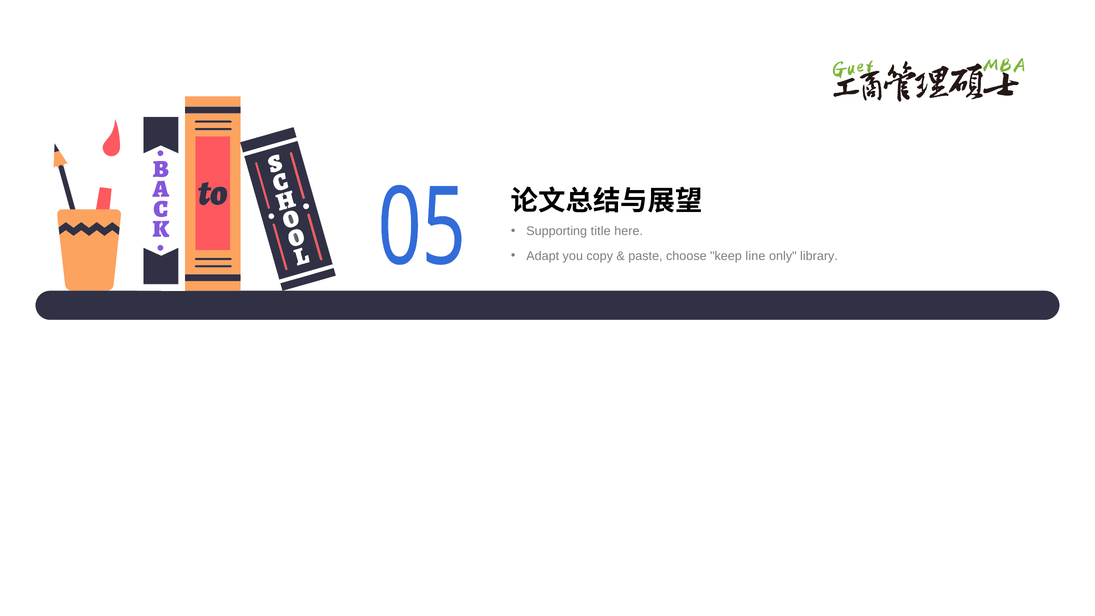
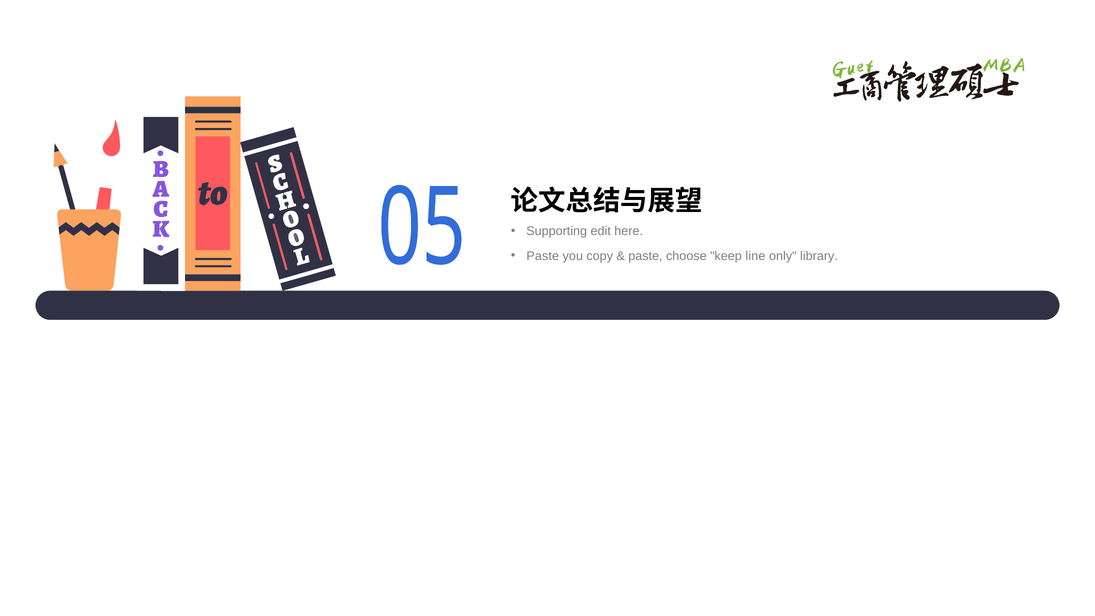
title: title -> edit
Adapt at (543, 256): Adapt -> Paste
